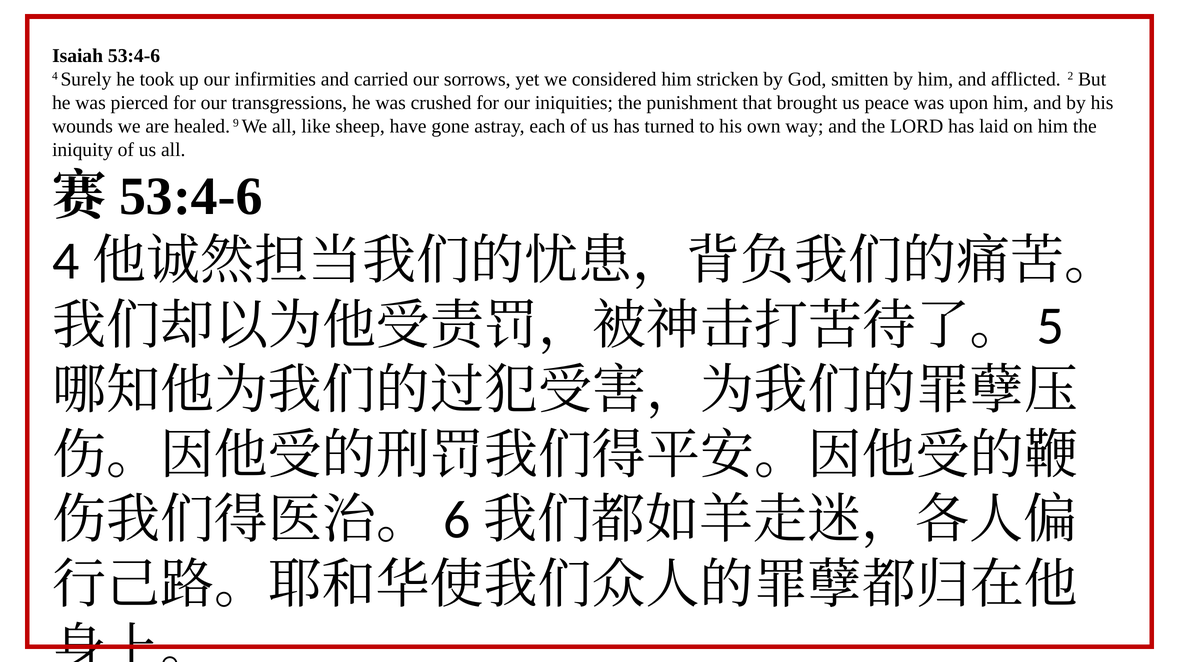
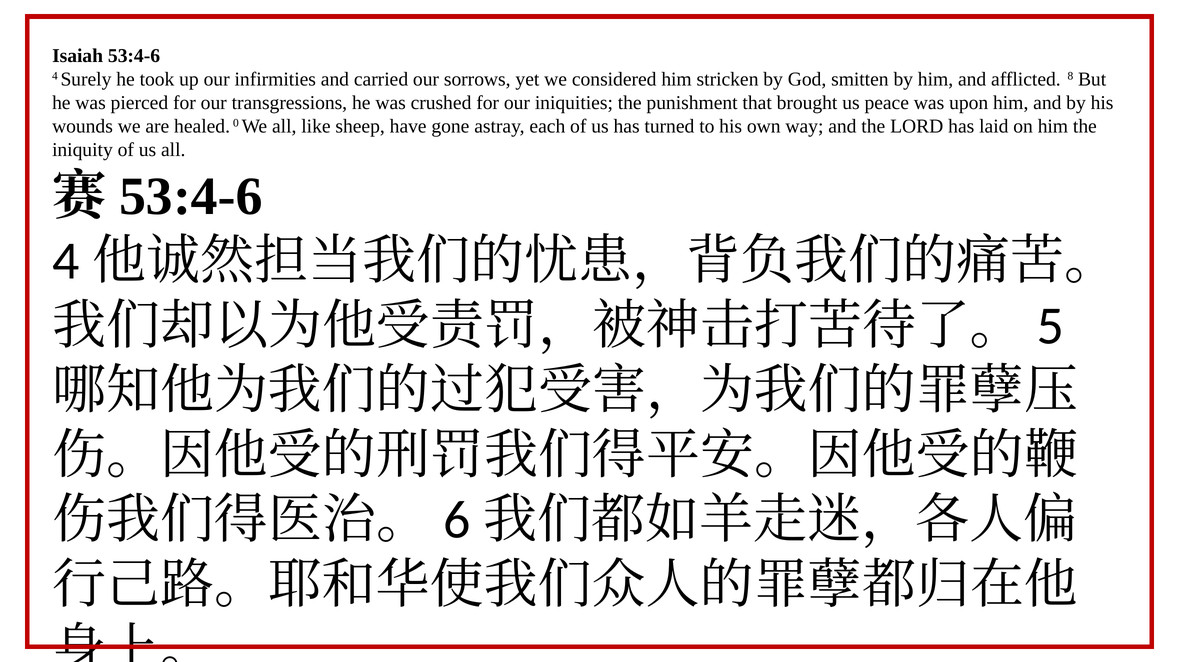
2: 2 -> 8
9: 9 -> 0
